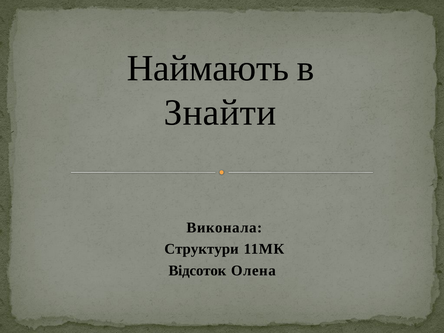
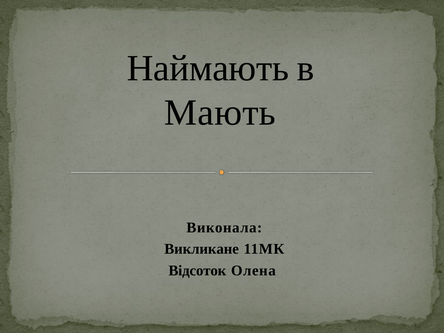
Знайти: Знайти -> Мають
Структури: Структури -> Викликане
